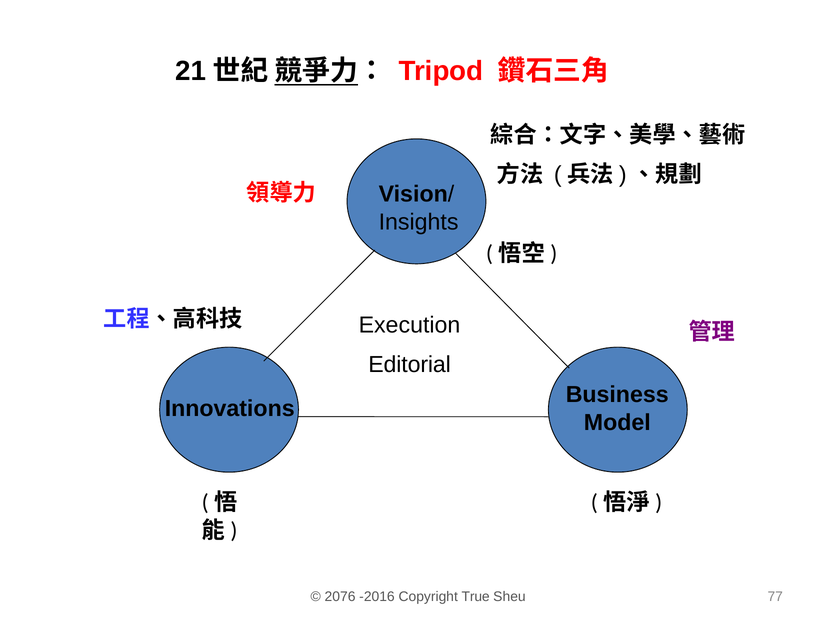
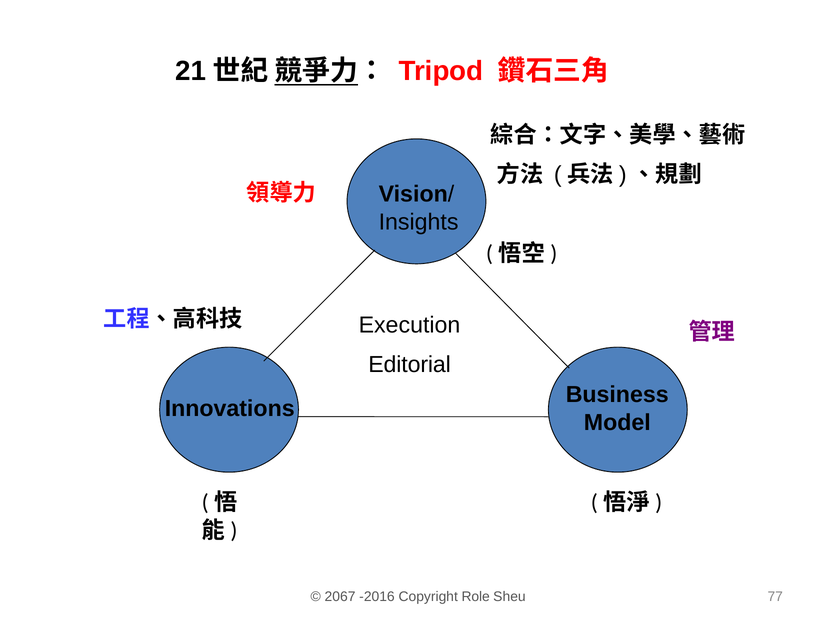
2076: 2076 -> 2067
True: True -> Role
